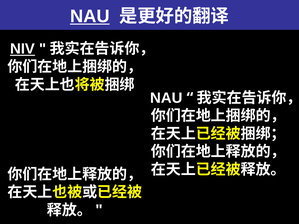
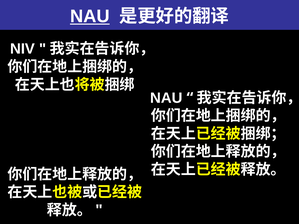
NIV underline: present -> none
